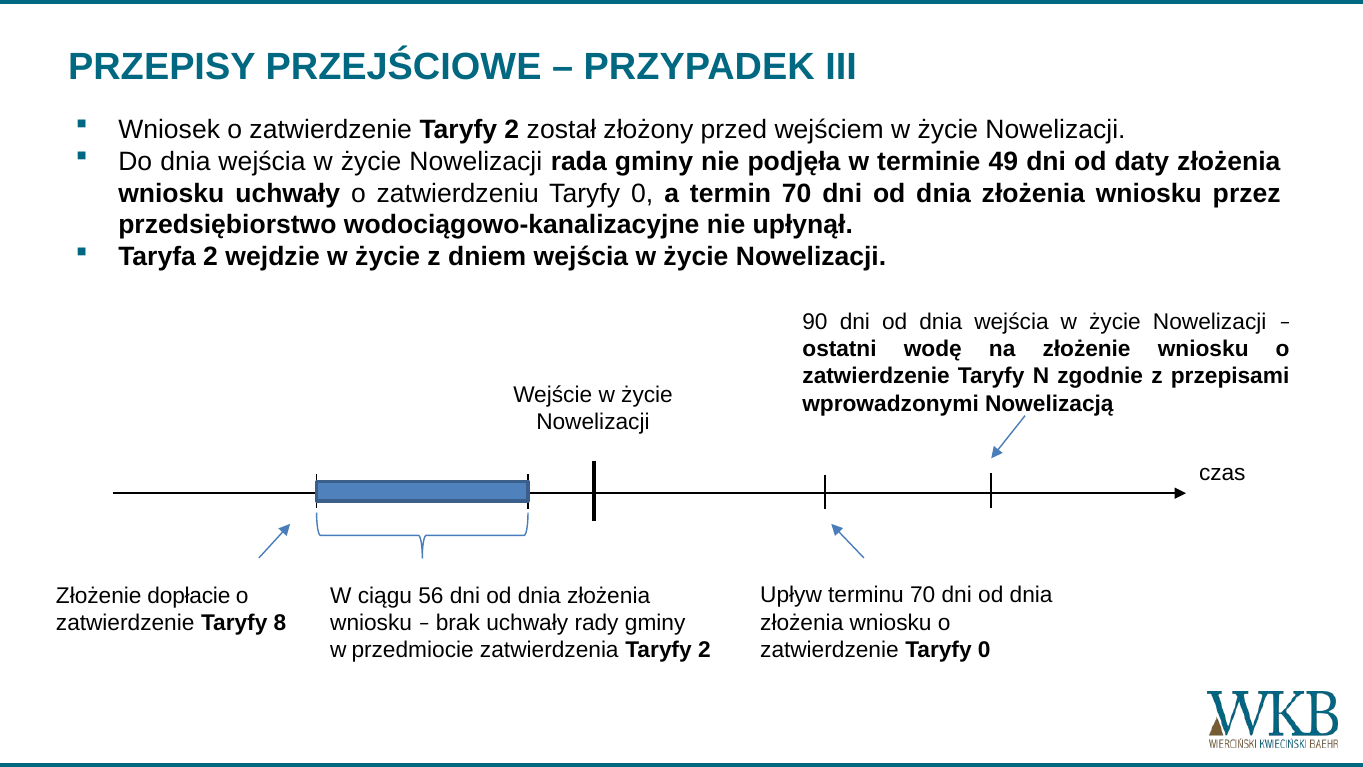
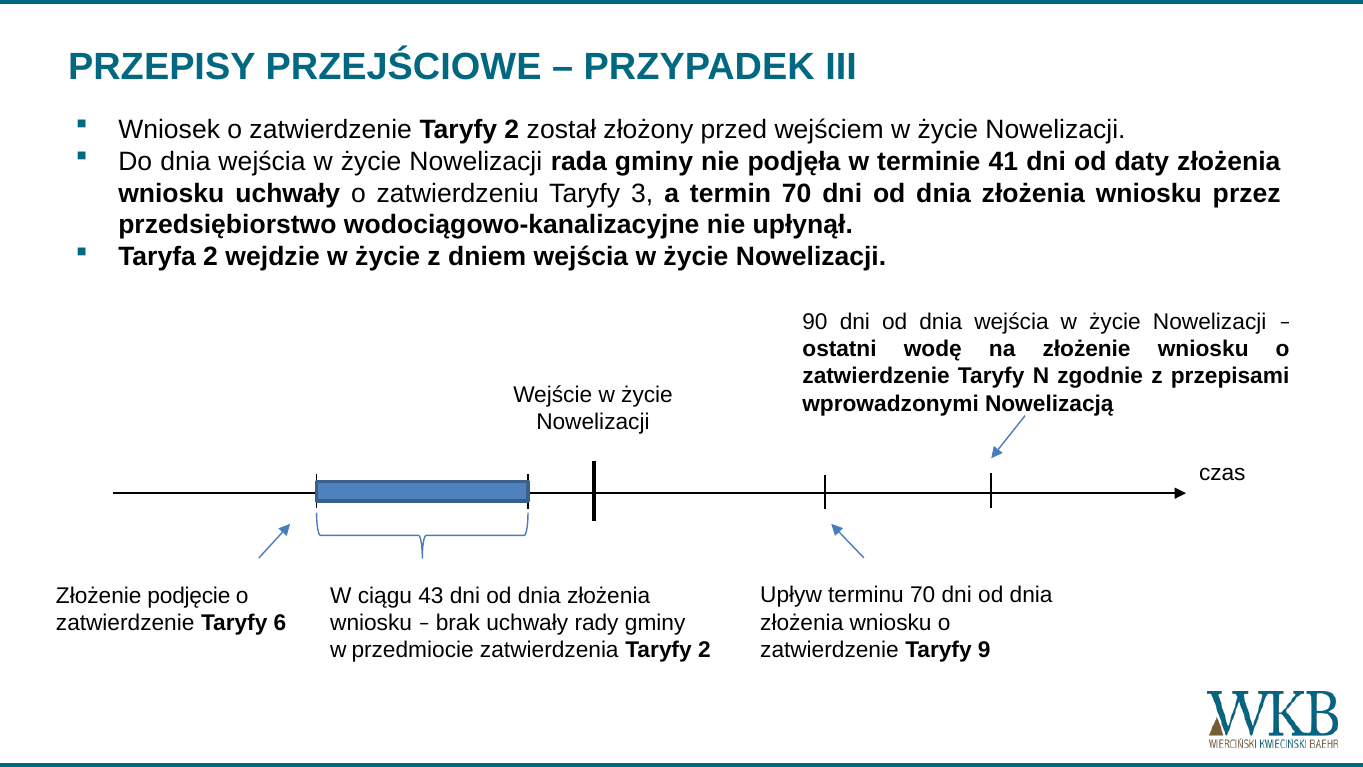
49: 49 -> 41
zatwierdzeniu Taryfy 0: 0 -> 3
56: 56 -> 43
dopłacie: dopłacie -> podjęcie
8: 8 -> 6
zatwierdzenie Taryfy 0: 0 -> 9
